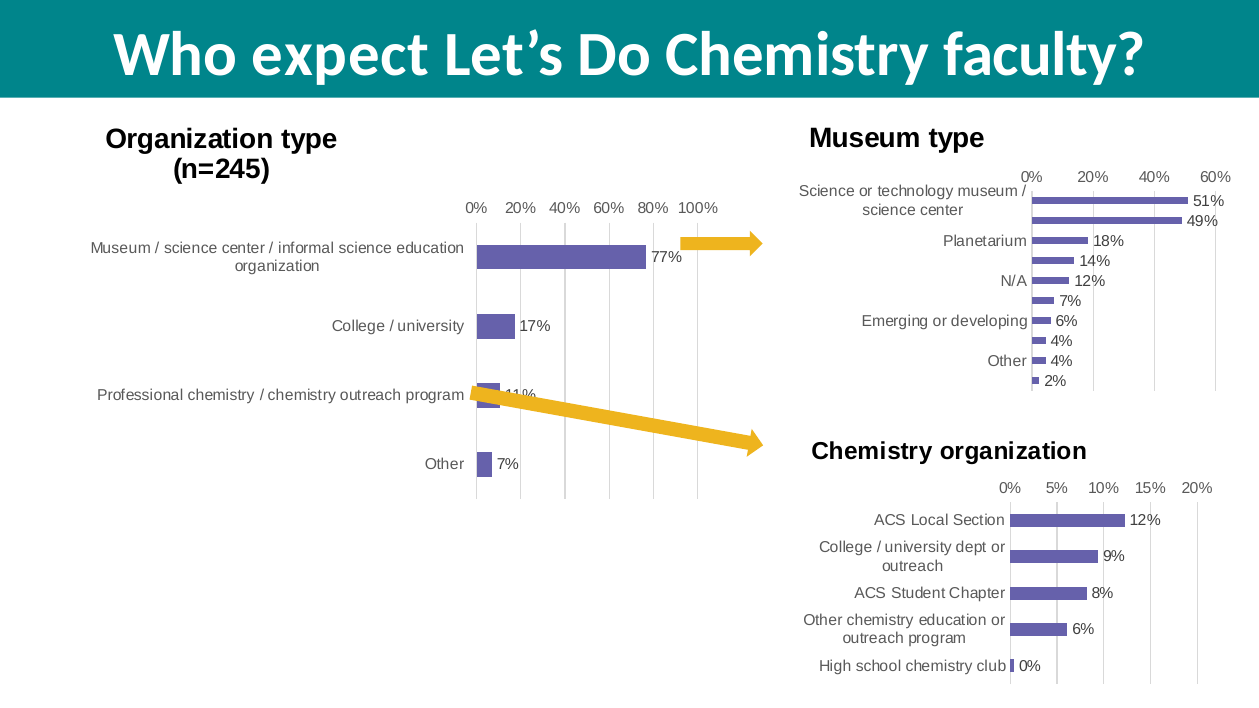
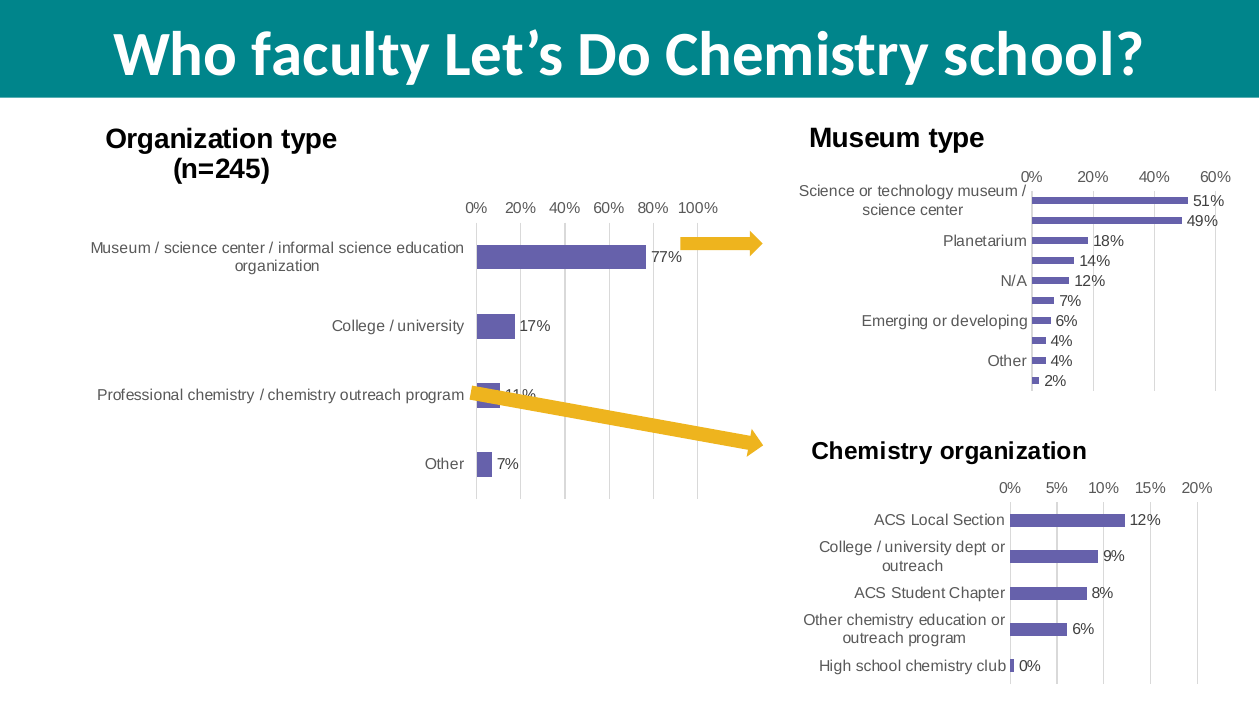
expect: expect -> faculty
Chemistry faculty: faculty -> school
